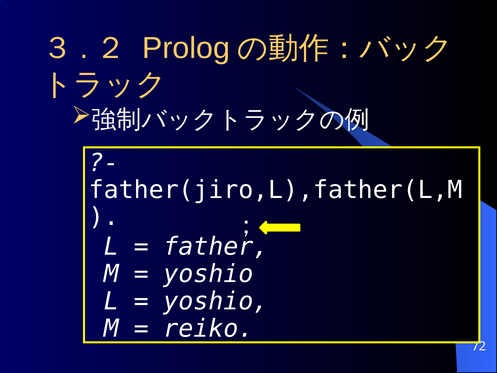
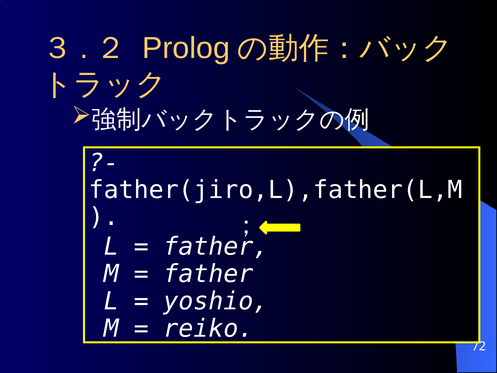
yoshio at (208, 274): yoshio -> father
